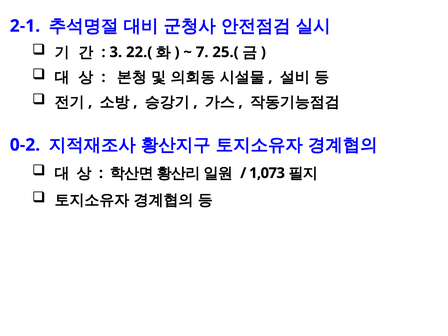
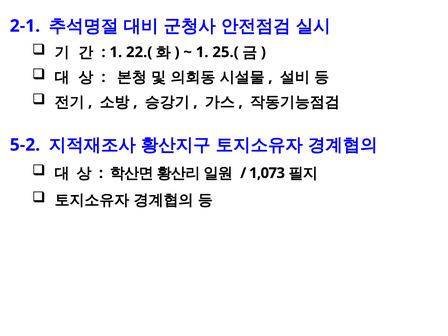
3 at (116, 52): 3 -> 1
7 at (202, 52): 7 -> 1
0-2: 0-2 -> 5-2
